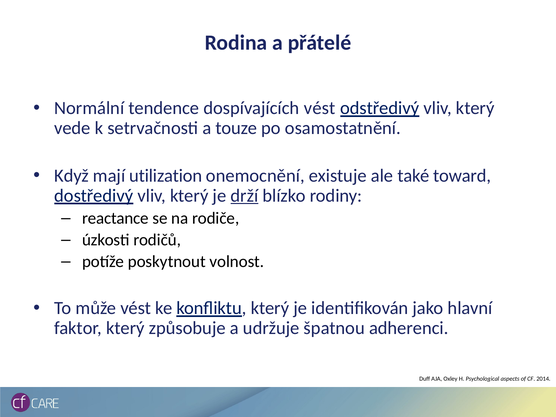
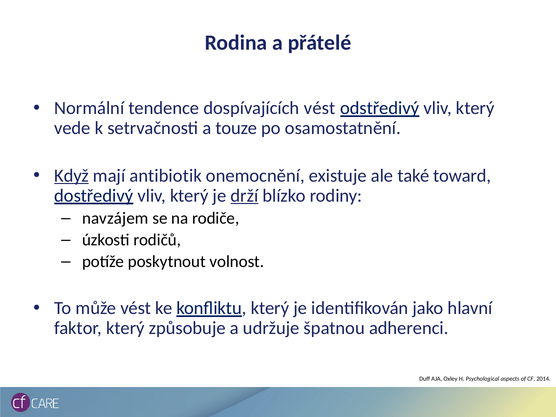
Když underline: none -> present
utilization: utilization -> antibiotik
reactance: reactance -> navzájem
